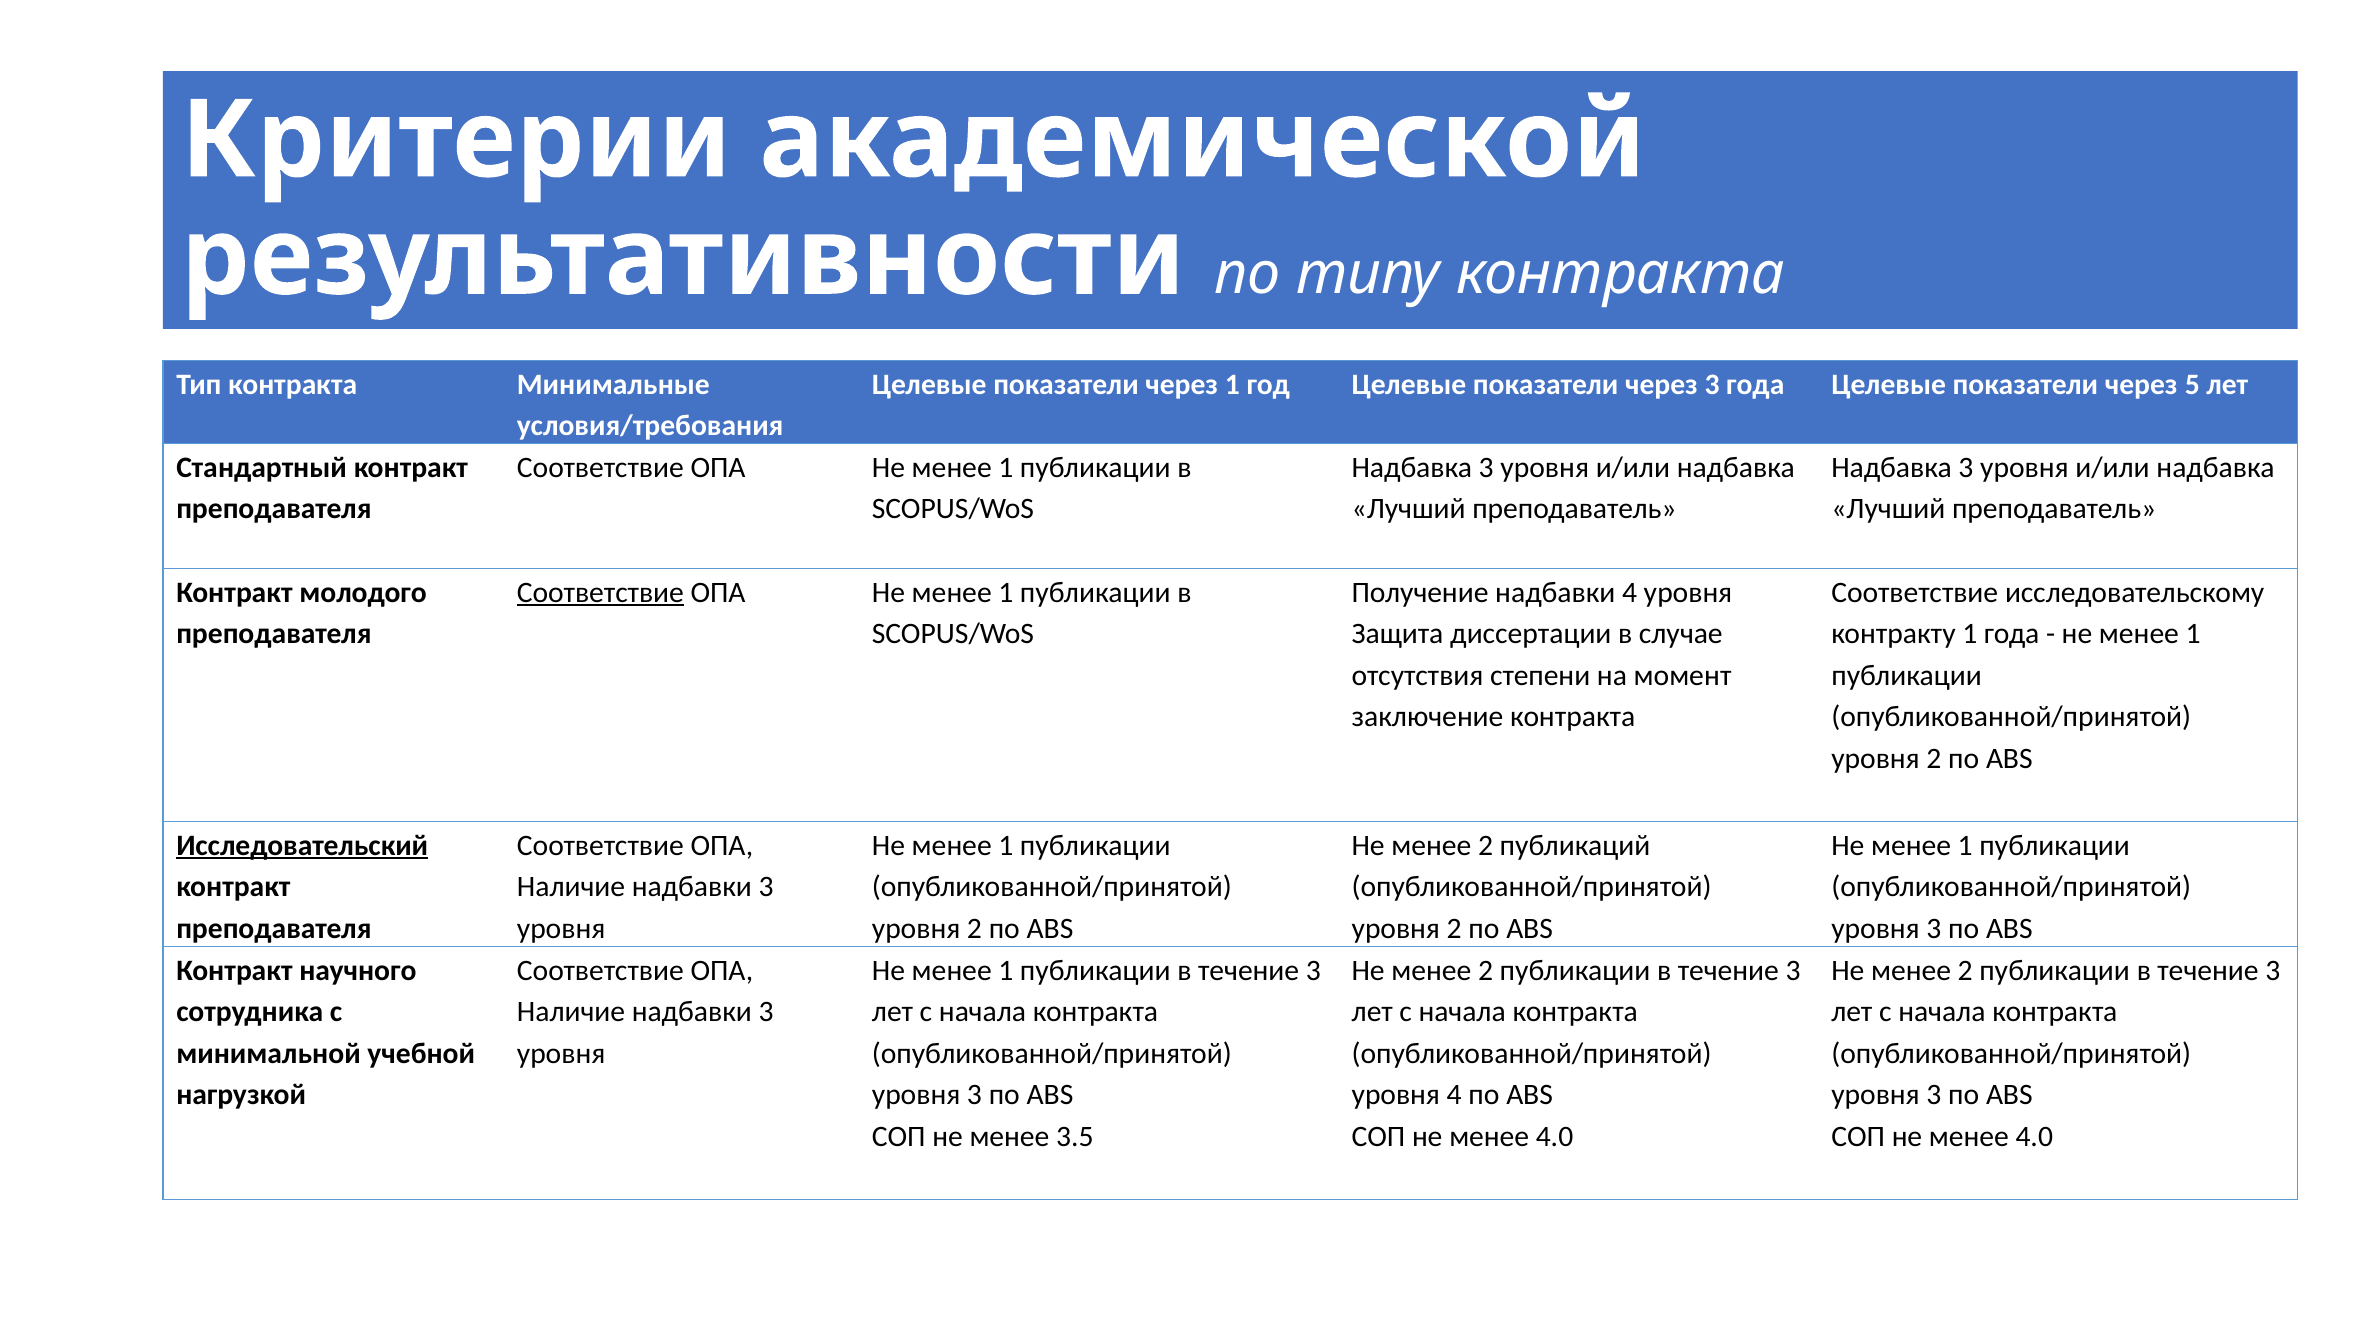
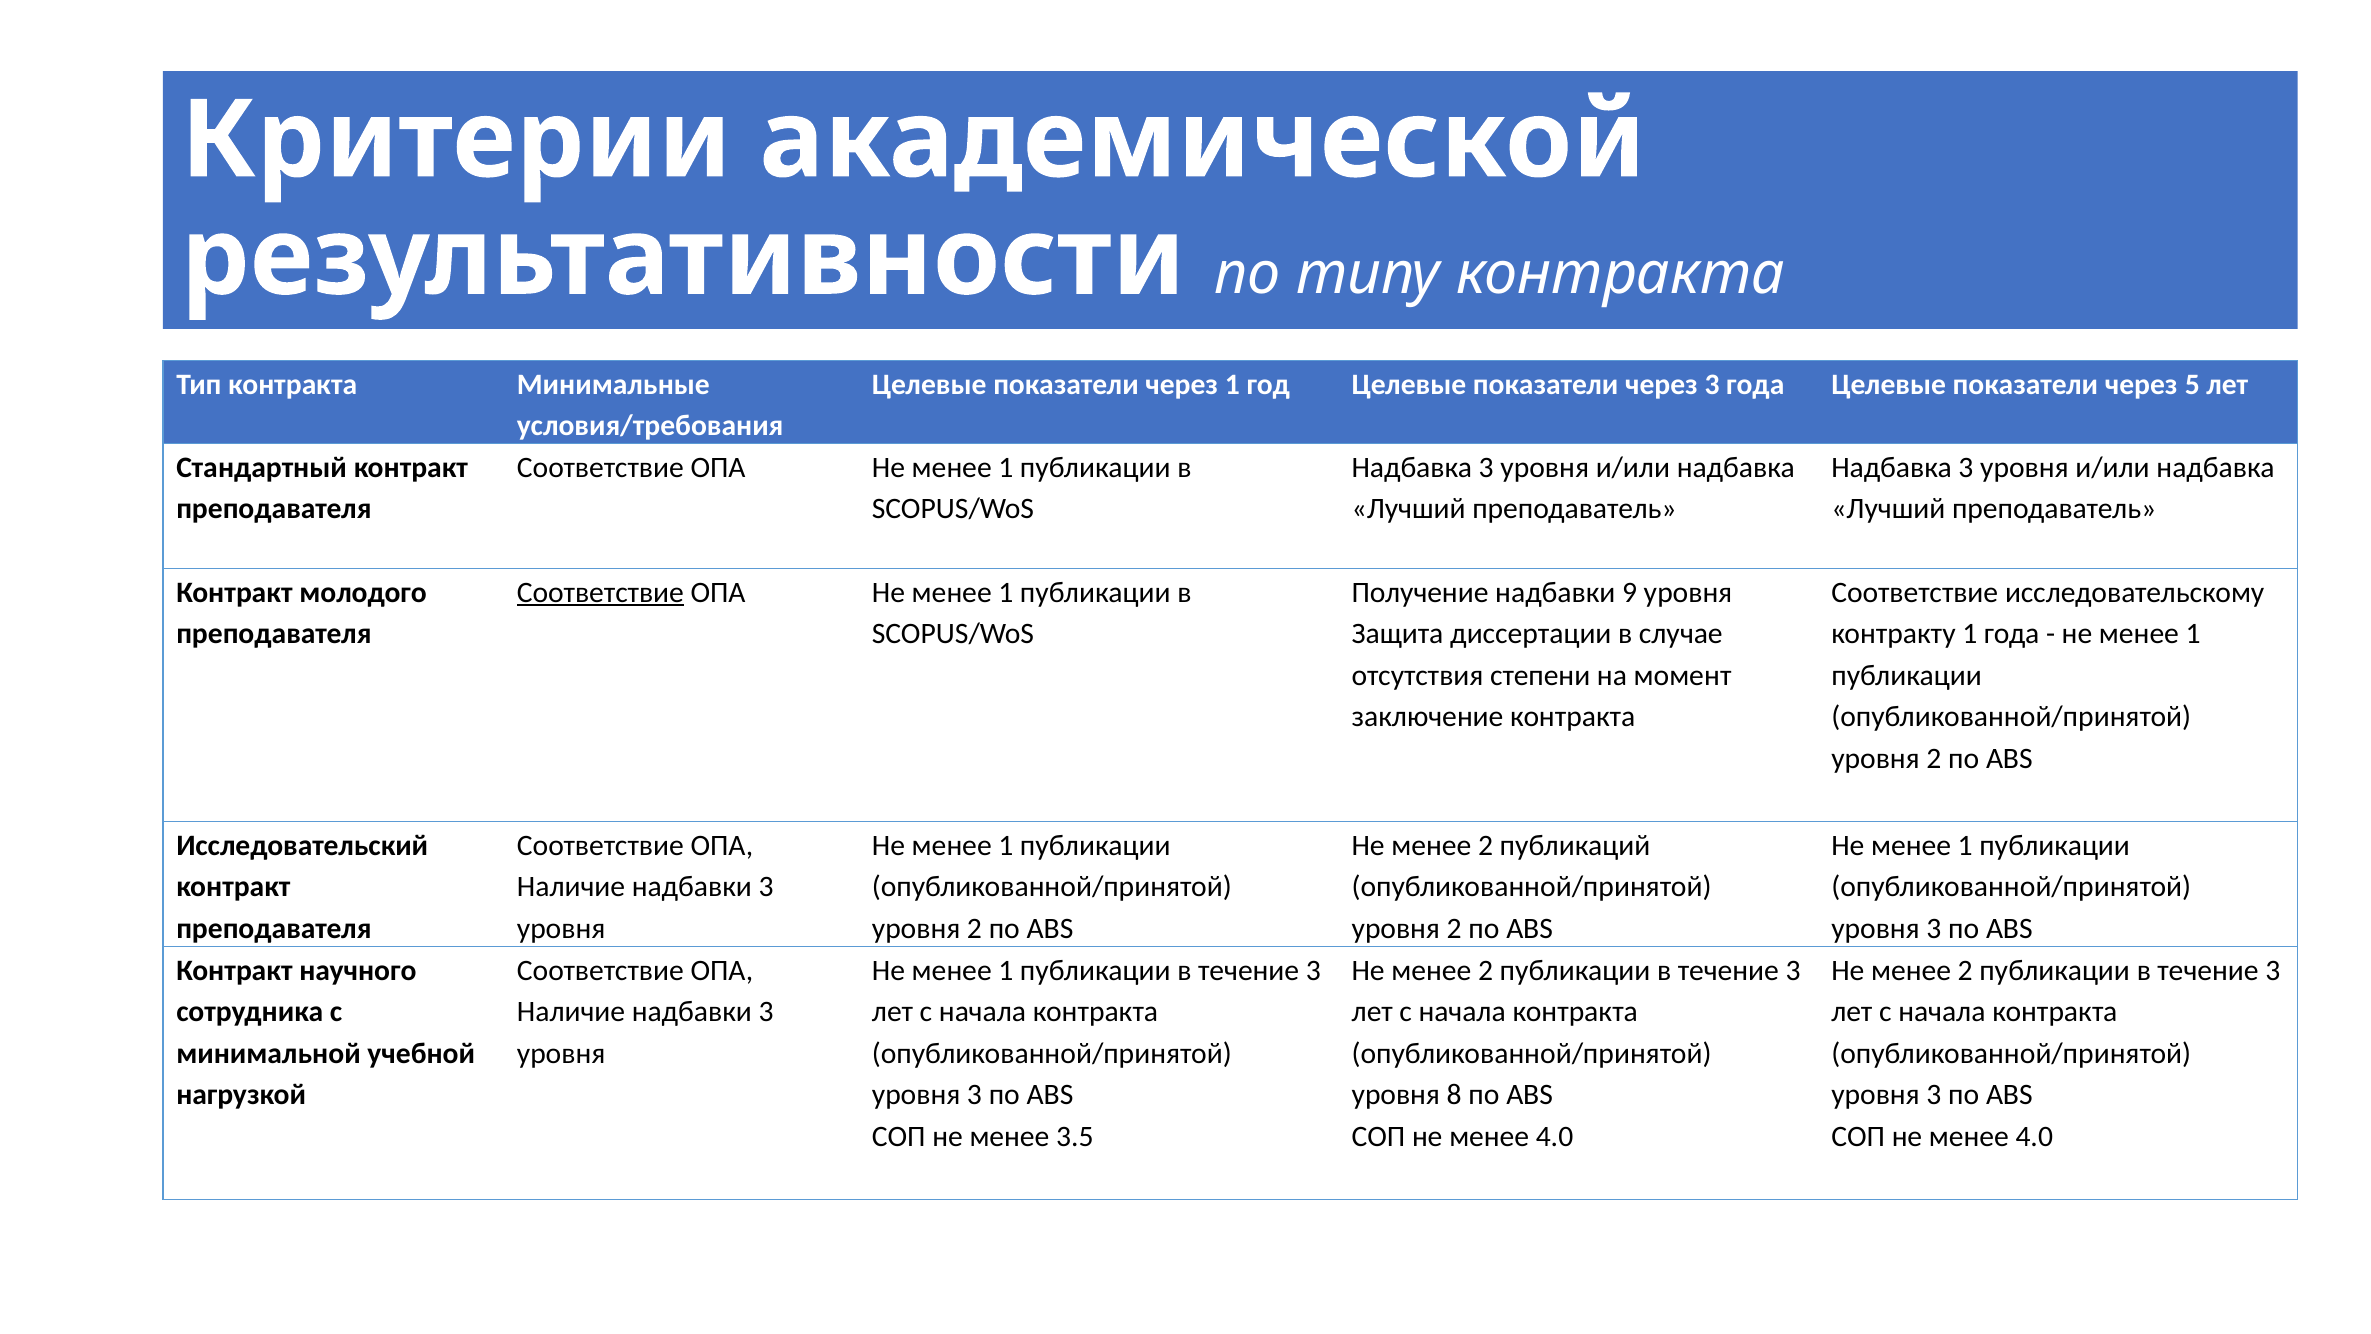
надбавки 4: 4 -> 9
Исследовательский underline: present -> none
уровня 4: 4 -> 8
